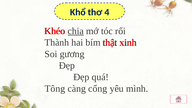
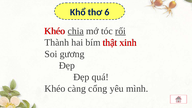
4: 4 -> 6
rối underline: none -> present
Tông at (55, 89): Tông -> Khéo
